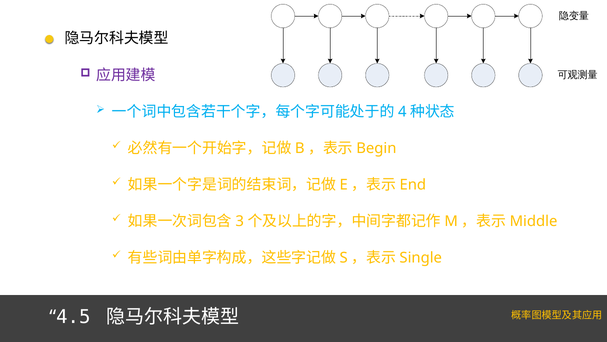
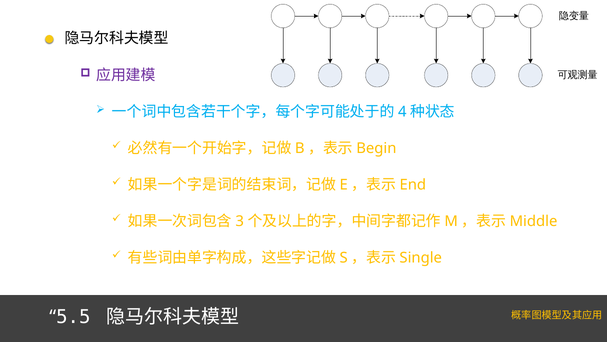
4.5: 4.5 -> 5.5
